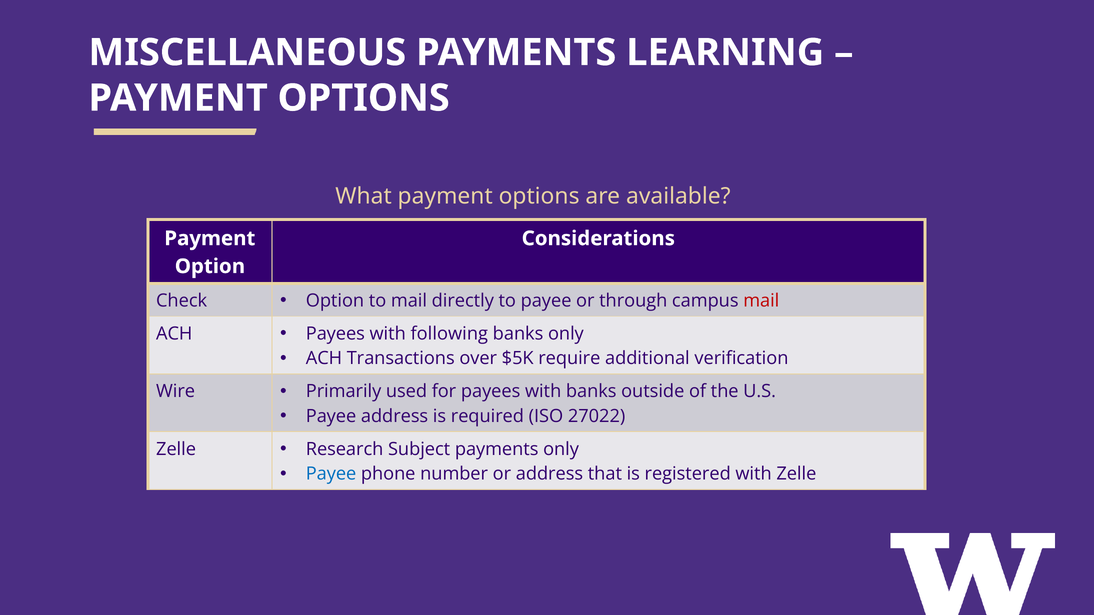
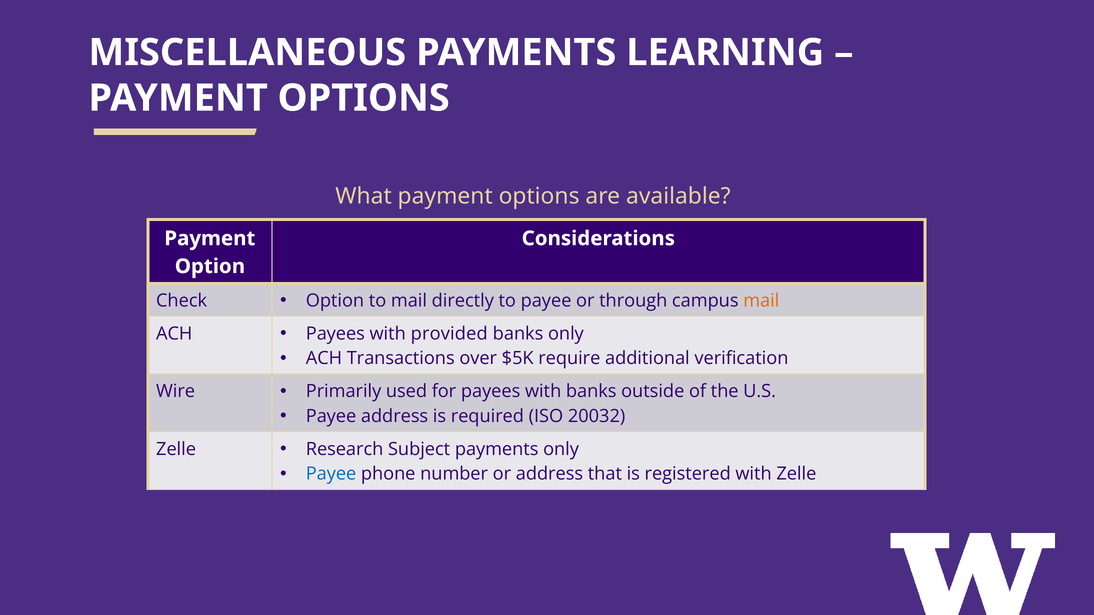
mail at (761, 301) colour: red -> orange
following: following -> provided
27022: 27022 -> 20032
